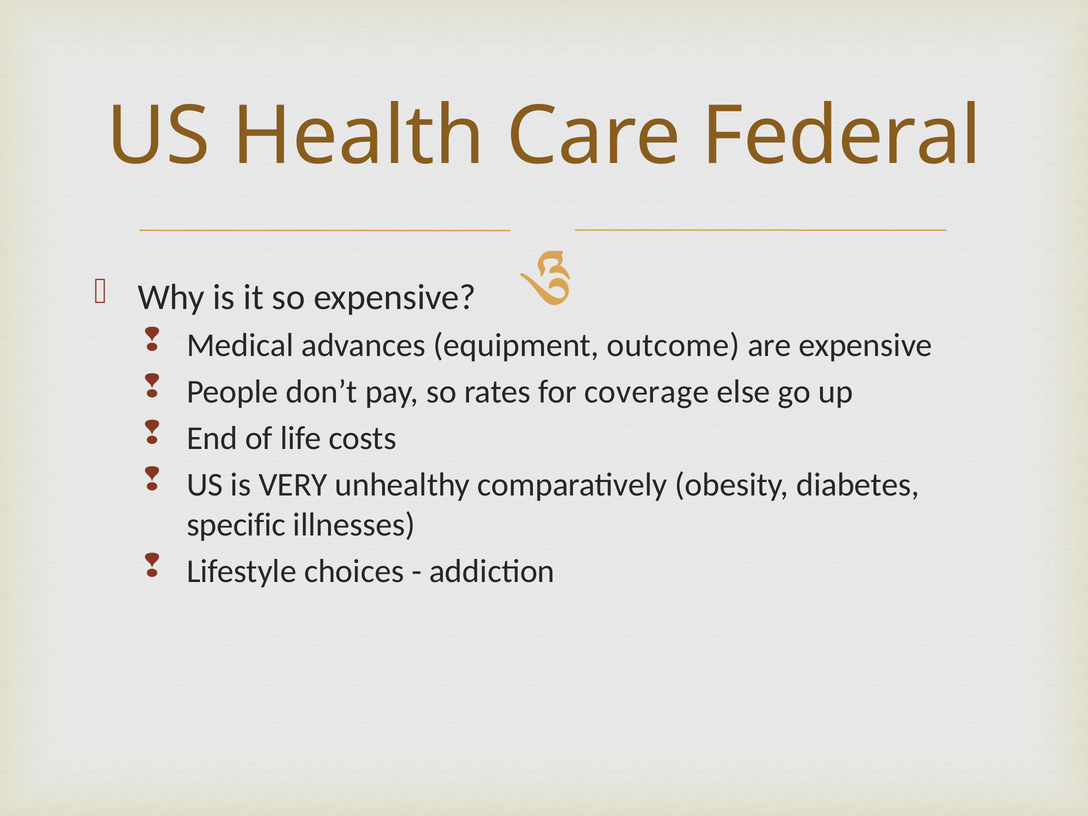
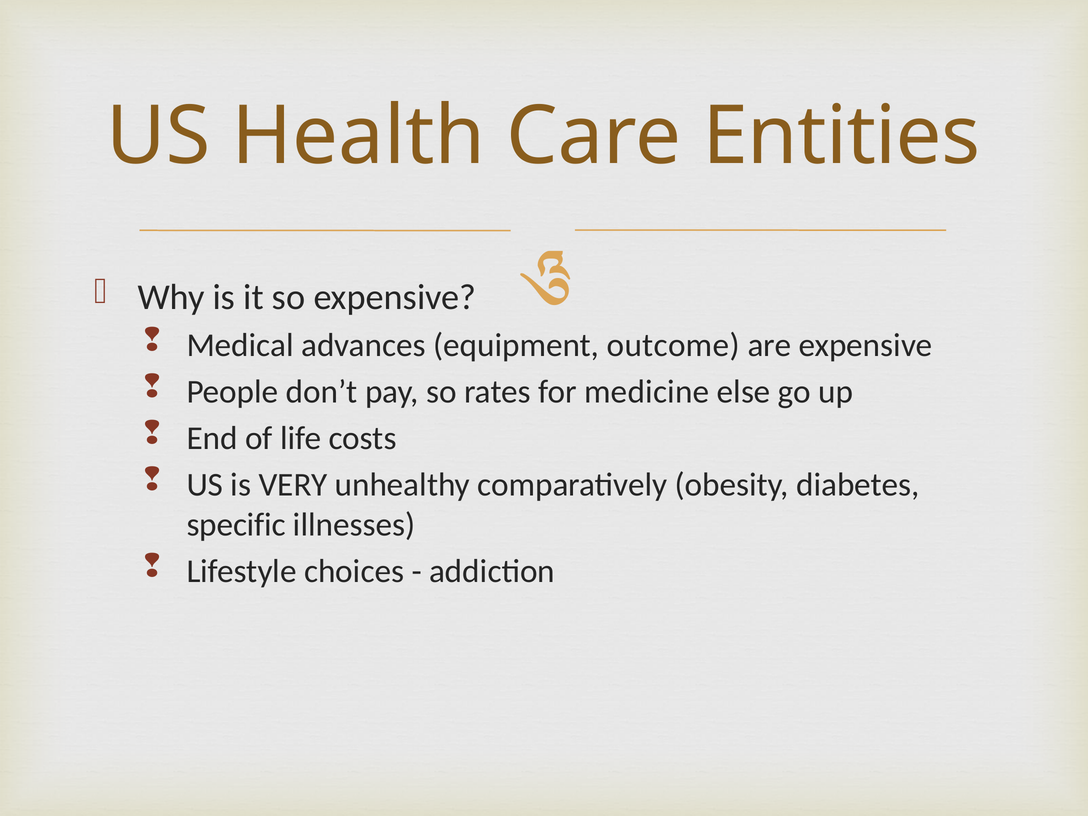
Federal: Federal -> Entities
coverage: coverage -> medicine
